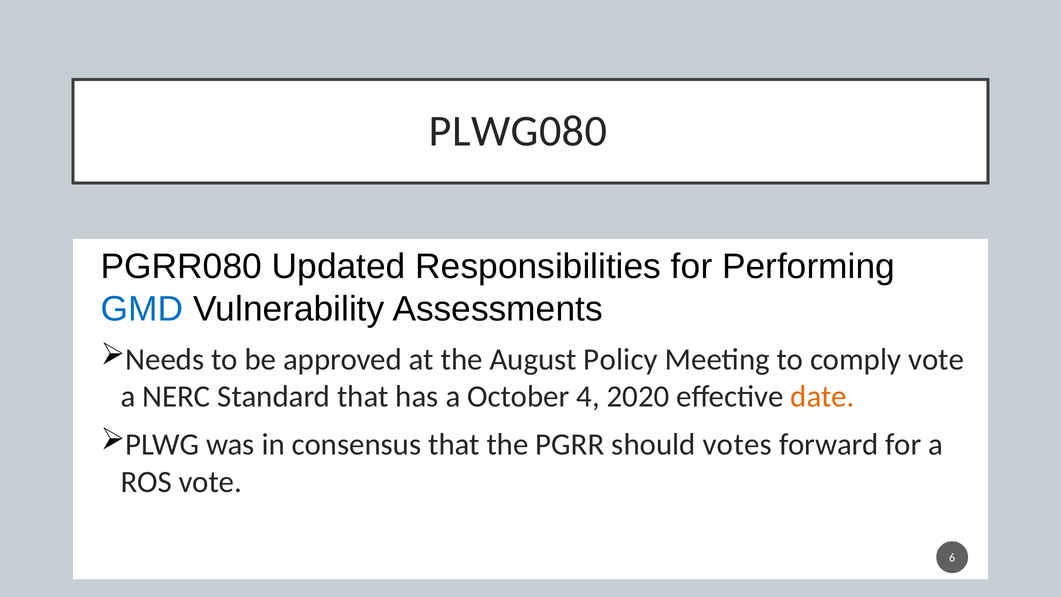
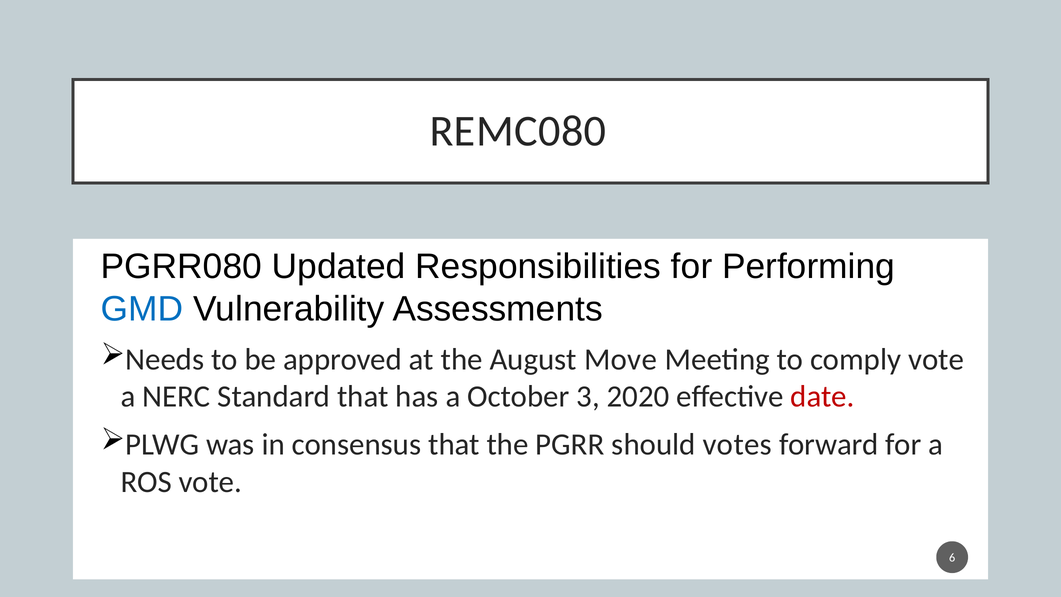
PLWG080: PLWG080 -> REMC080
Policy: Policy -> Move
4: 4 -> 3
date colour: orange -> red
